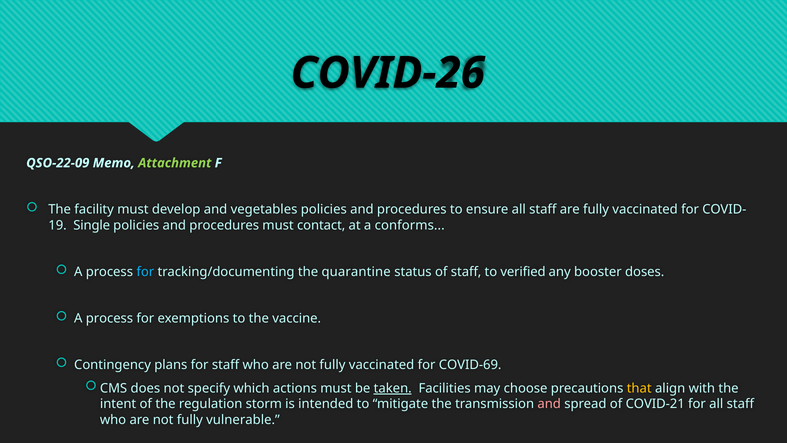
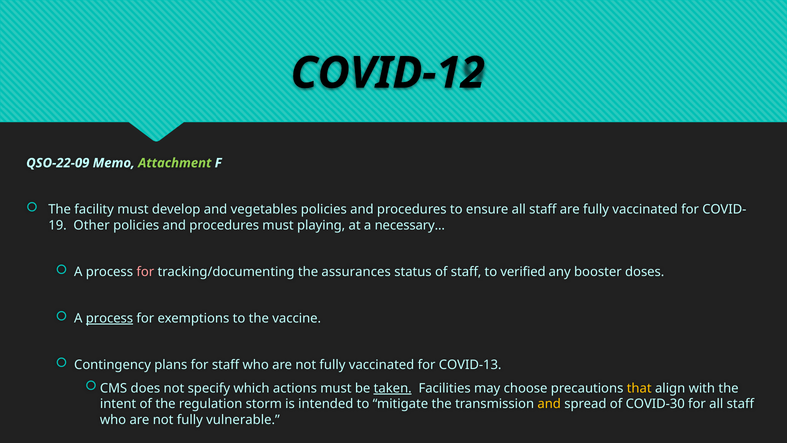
COVID-26: COVID-26 -> COVID-12
Single: Single -> Other
contact: contact -> playing
conforms: conforms -> necessary
for at (145, 272) colour: light blue -> pink
quarantine: quarantine -> assurances
process at (109, 318) underline: none -> present
COVID-69: COVID-69 -> COVID-13
and at (549, 404) colour: pink -> yellow
COVID-21: COVID-21 -> COVID-30
